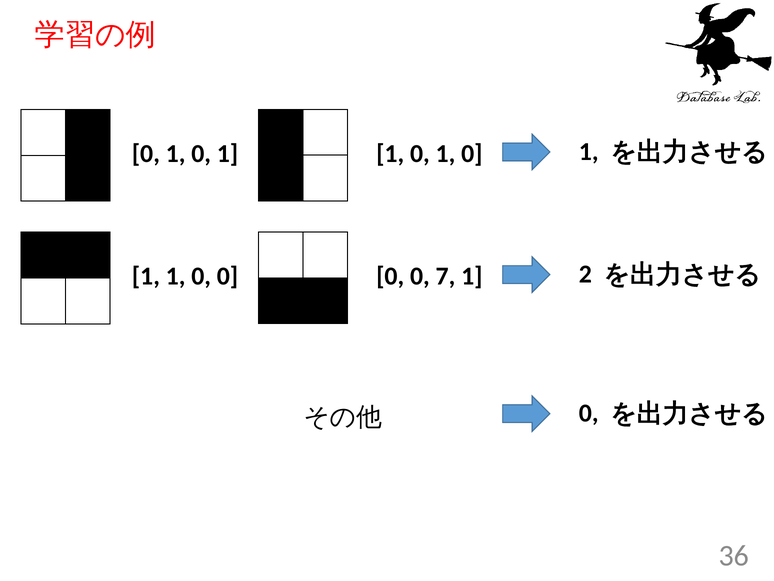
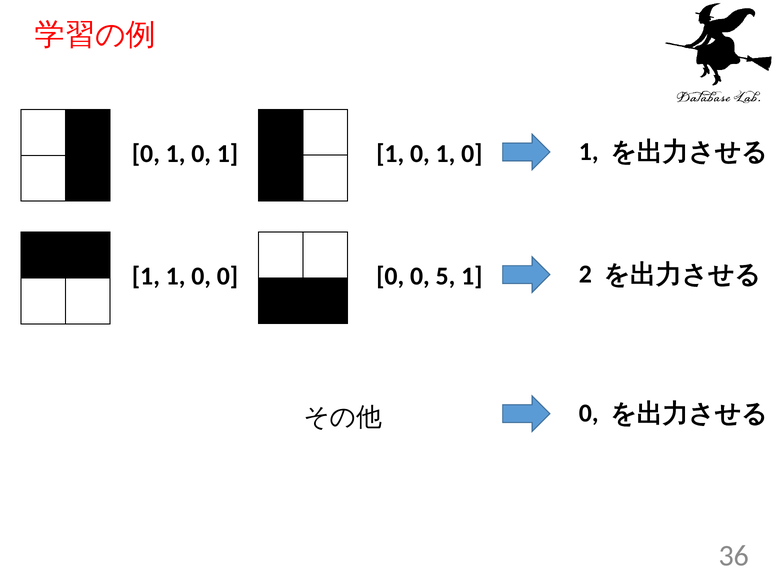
7: 7 -> 5
